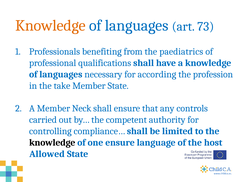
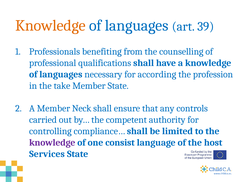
73: 73 -> 39
paediatrics: paediatrics -> counselling
knowledge at (52, 143) colour: black -> purple
one ensure: ensure -> consist
Allowed: Allowed -> Services
